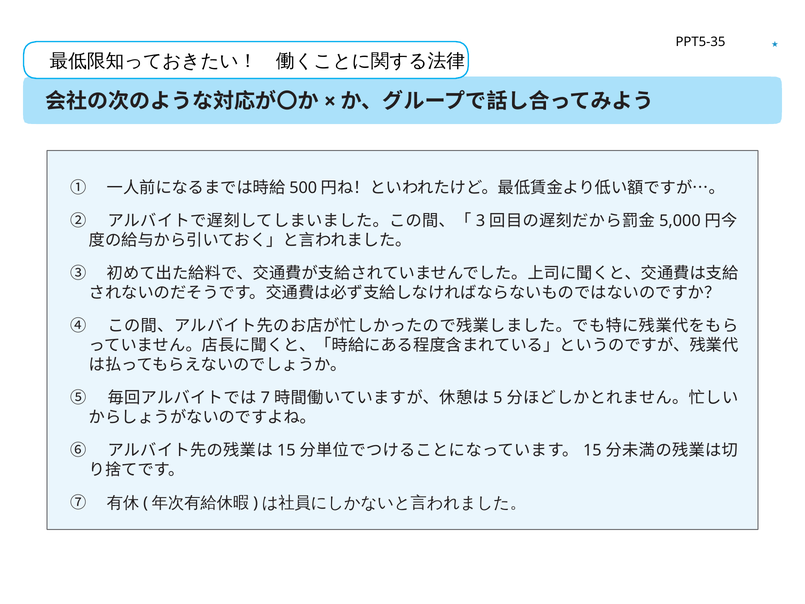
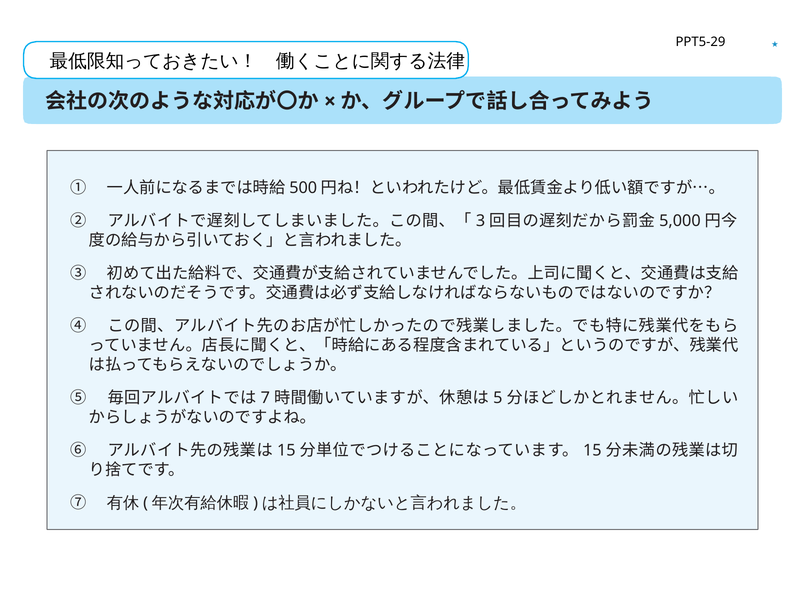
PPT5-35: PPT5-35 -> PPT5-29
